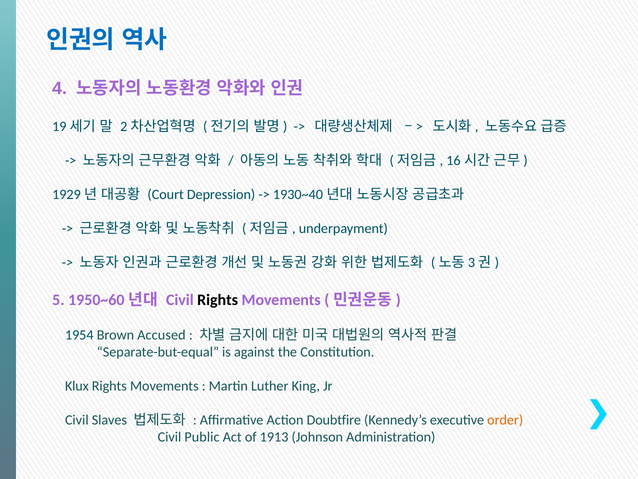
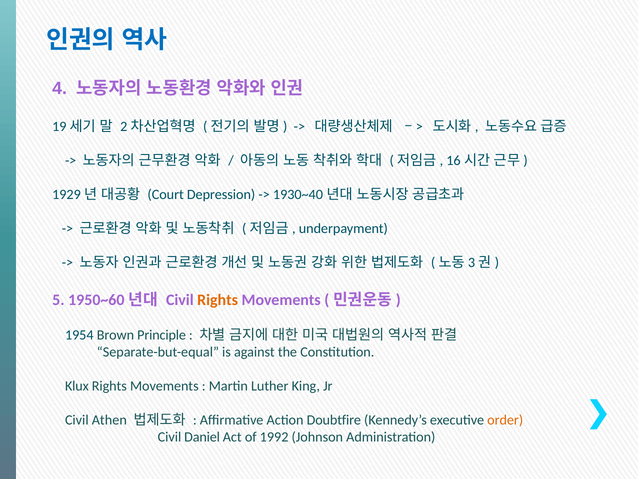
Rights at (218, 300) colour: black -> orange
Accused: Accused -> Principle
Slaves: Slaves -> Athen
Public: Public -> Daniel
1913: 1913 -> 1992
